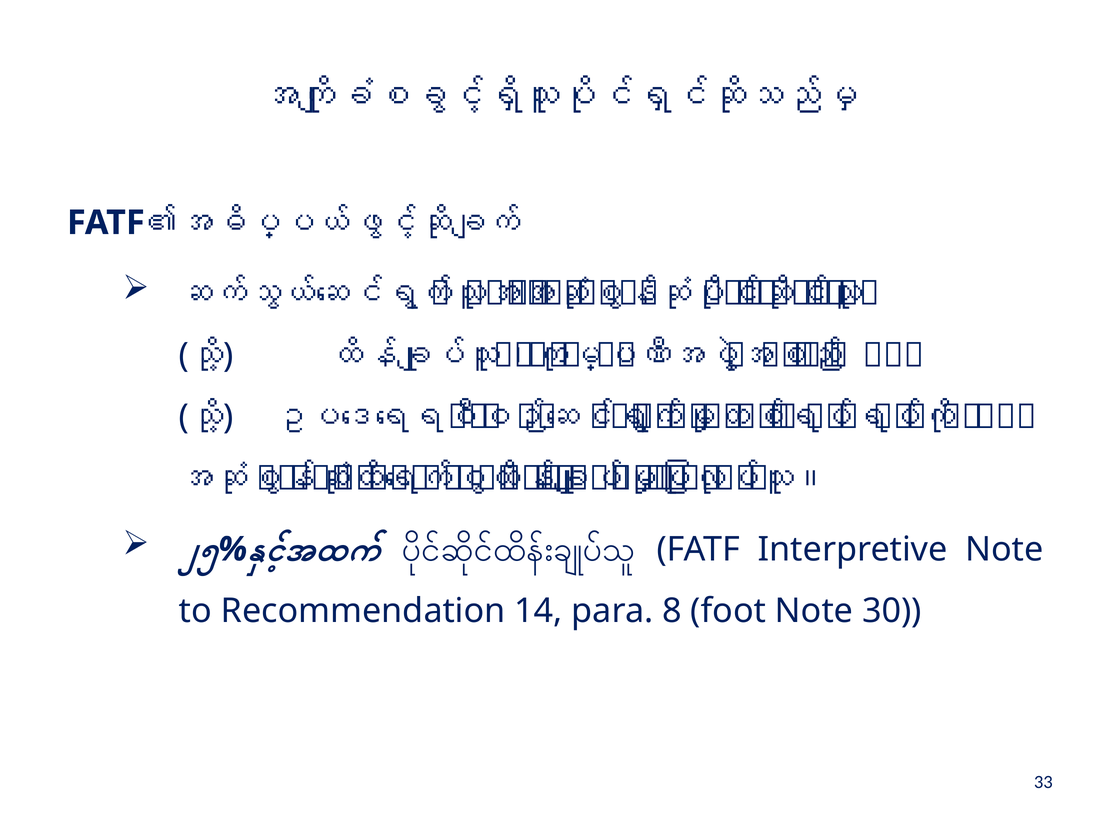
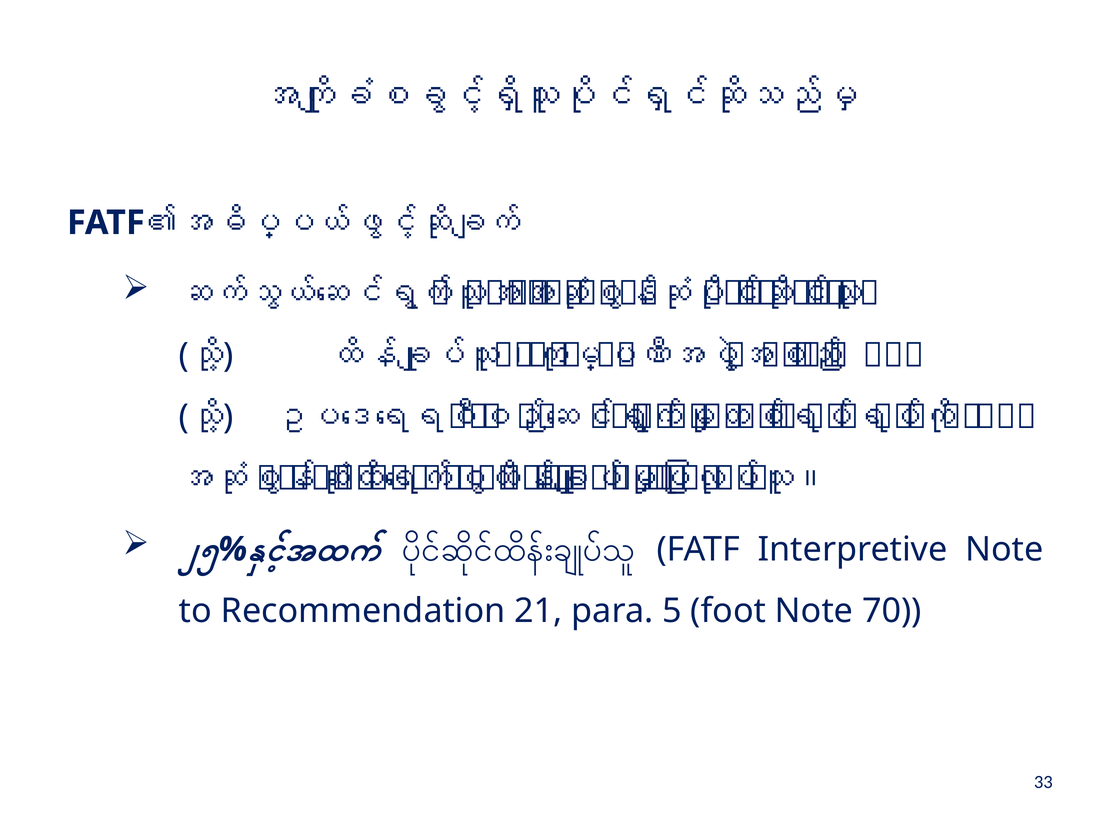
14: 14 -> 21
8: 8 -> 5
30: 30 -> 70
